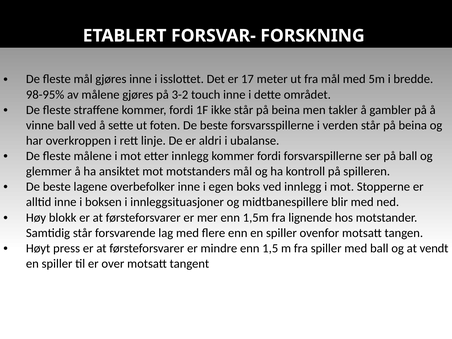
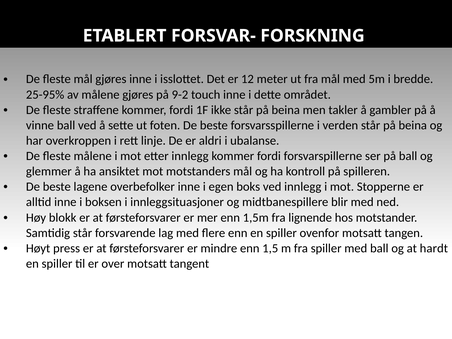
17: 17 -> 12
98-95%: 98-95% -> 25-95%
3-2: 3-2 -> 9-2
vendt: vendt -> hardt
